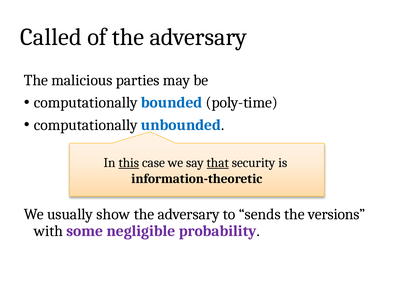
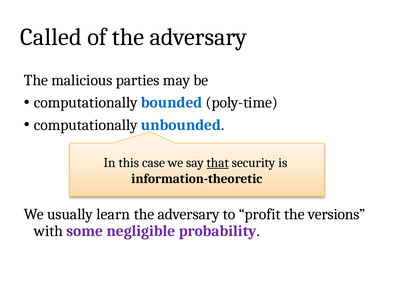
this underline: present -> none
show: show -> learn
sends: sends -> profit
